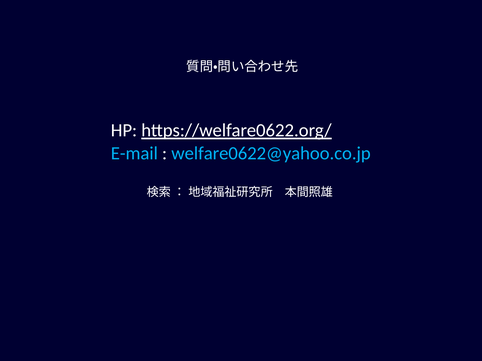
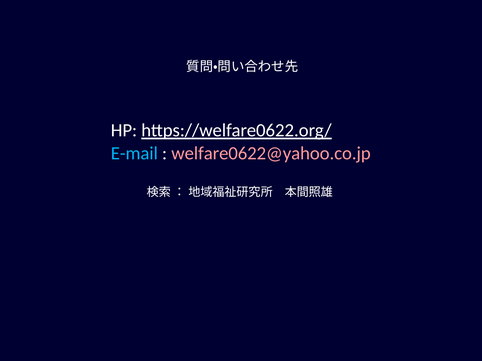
welfare0622@yahoo.co.jp colour: light blue -> pink
